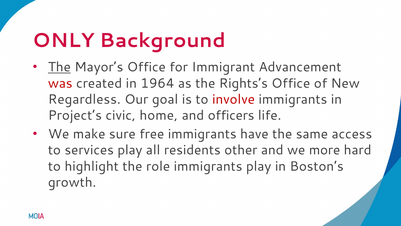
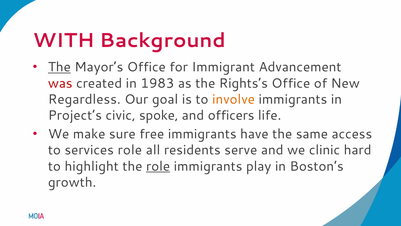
ONLY: ONLY -> WITH
1964: 1964 -> 1983
involve colour: red -> orange
home: home -> spoke
services play: play -> role
other: other -> serve
more: more -> clinic
role at (158, 166) underline: none -> present
